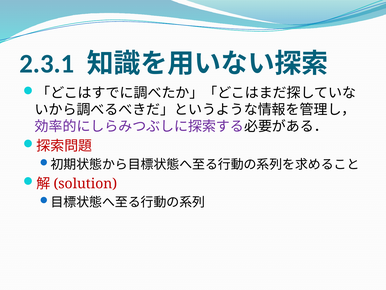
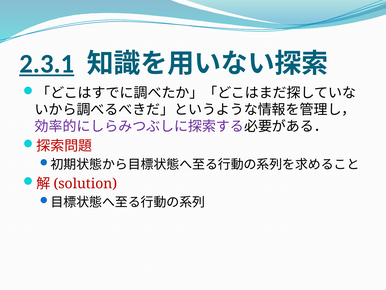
2.3.1 underline: none -> present
